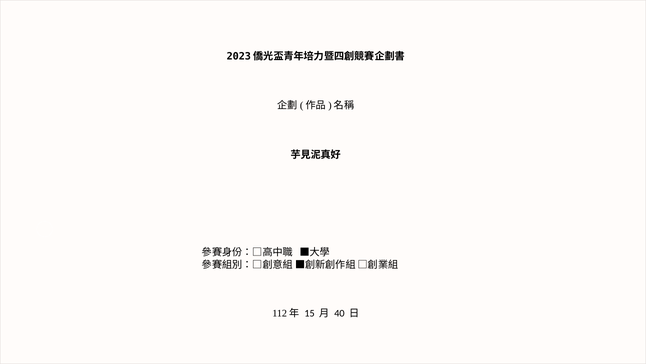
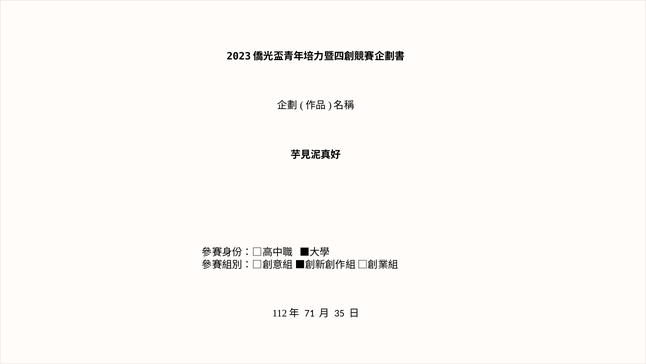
15: 15 -> 71
40: 40 -> 35
